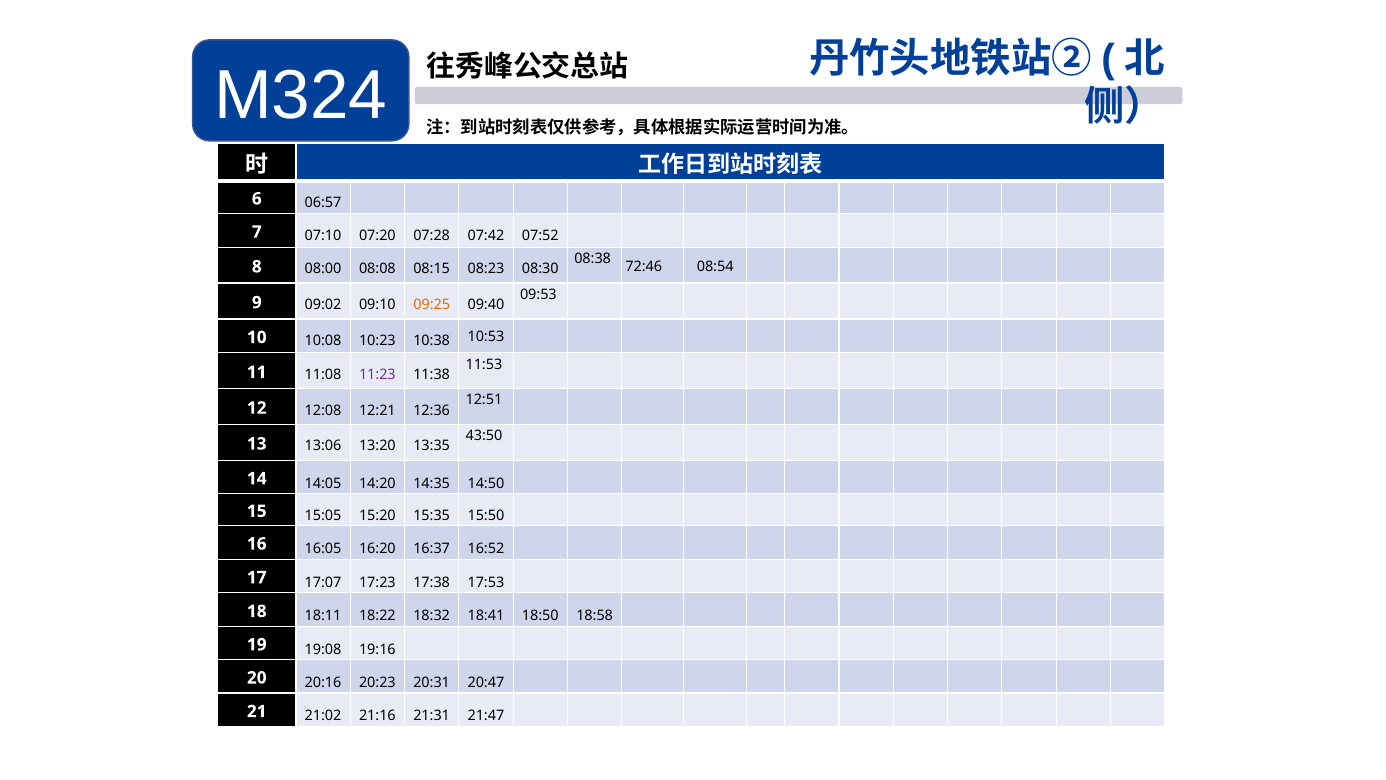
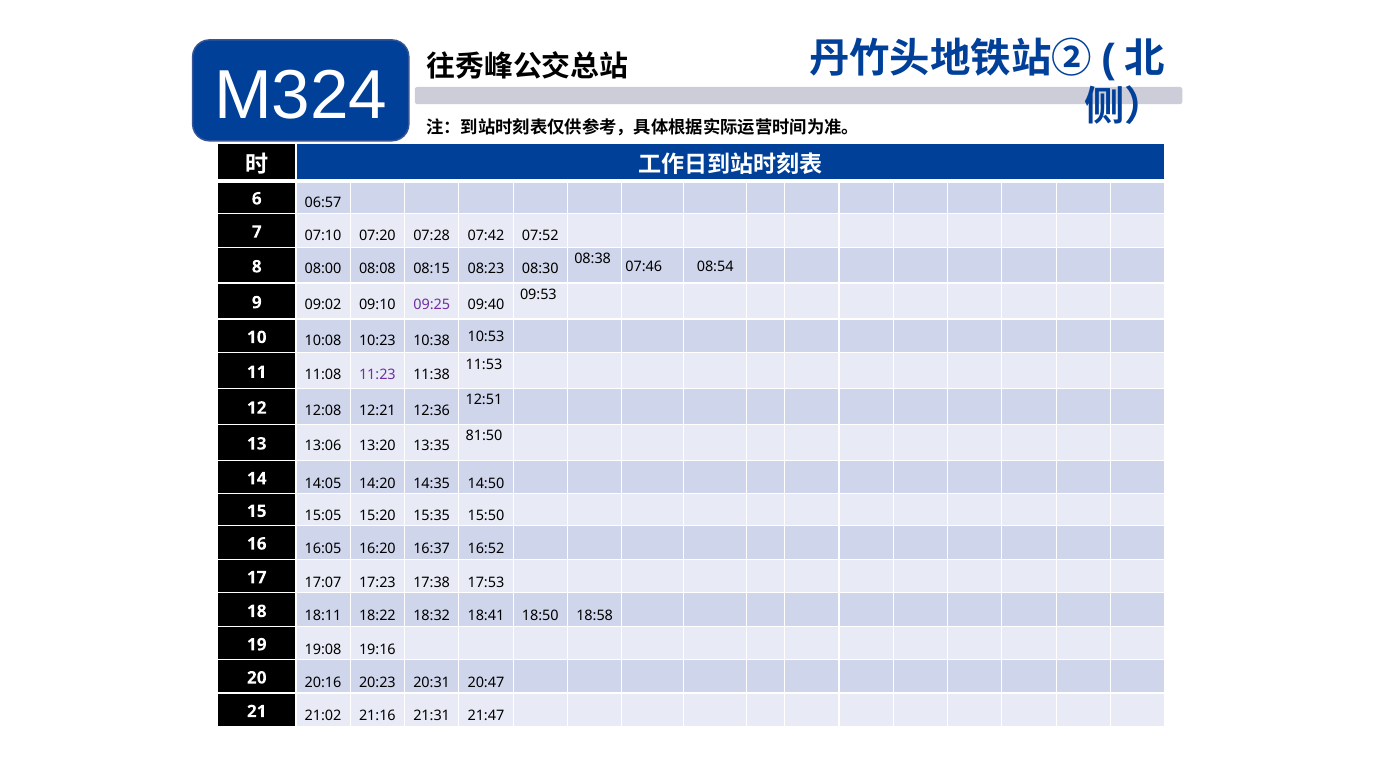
72:46: 72:46 -> 07:46
09:25 colour: orange -> purple
43:50: 43:50 -> 81:50
